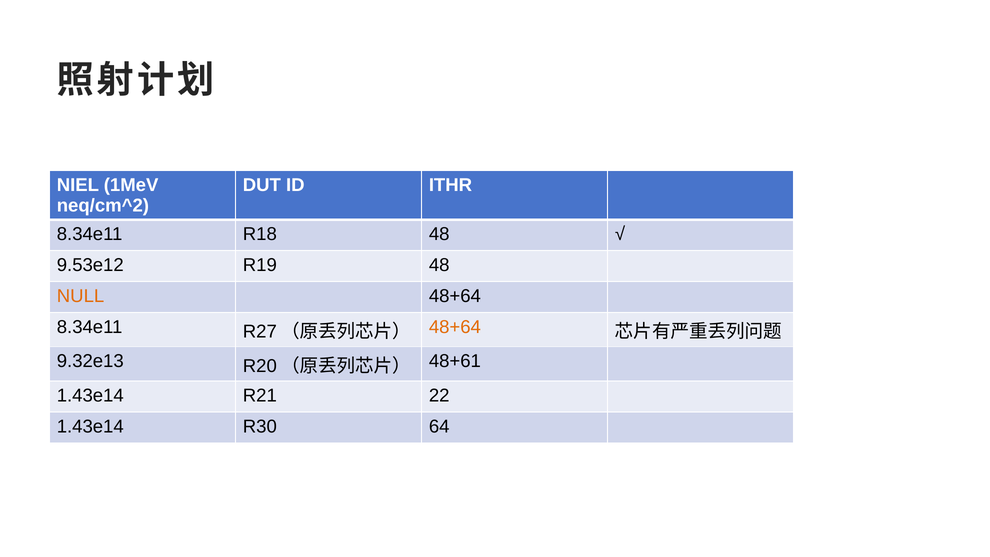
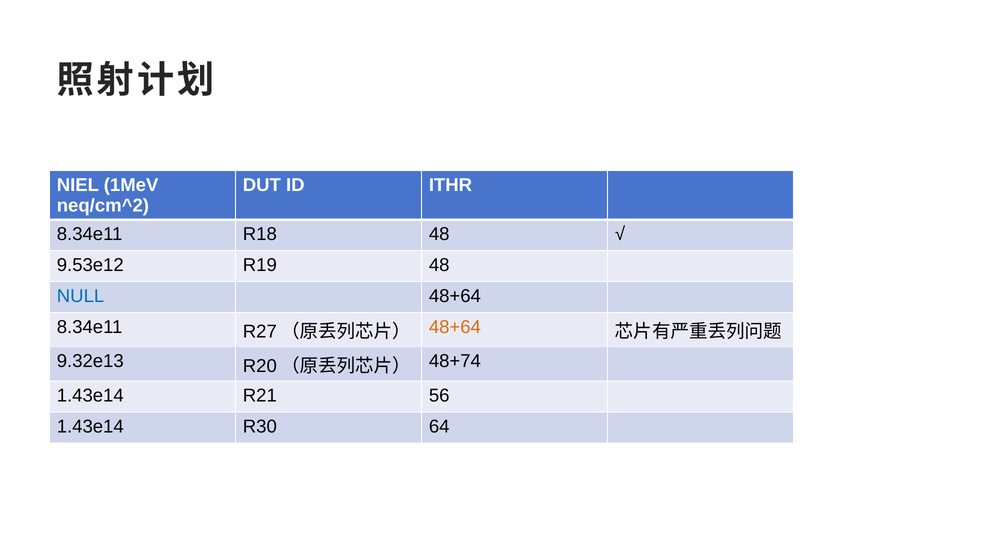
NULL colour: orange -> blue
48+61: 48+61 -> 48+74
22: 22 -> 56
